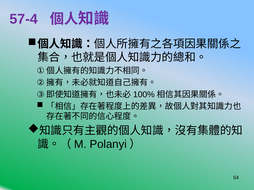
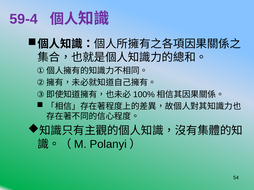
57-4: 57-4 -> 59-4
